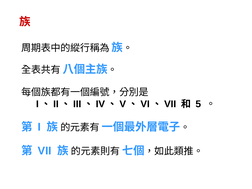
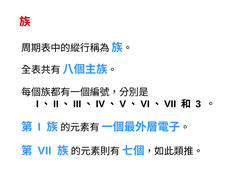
5: 5 -> 3
